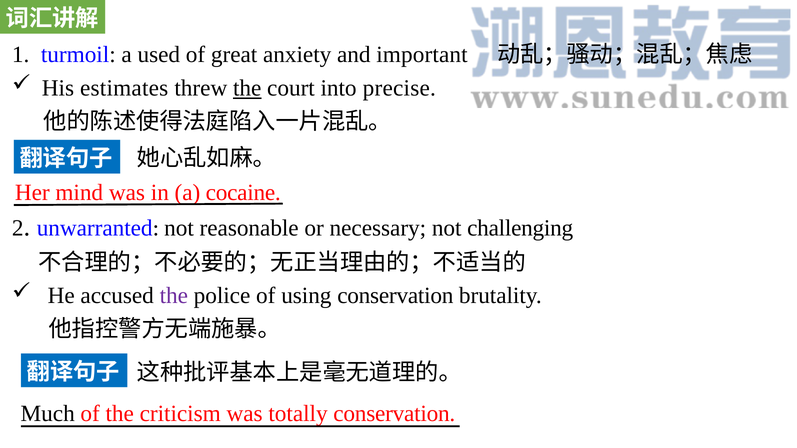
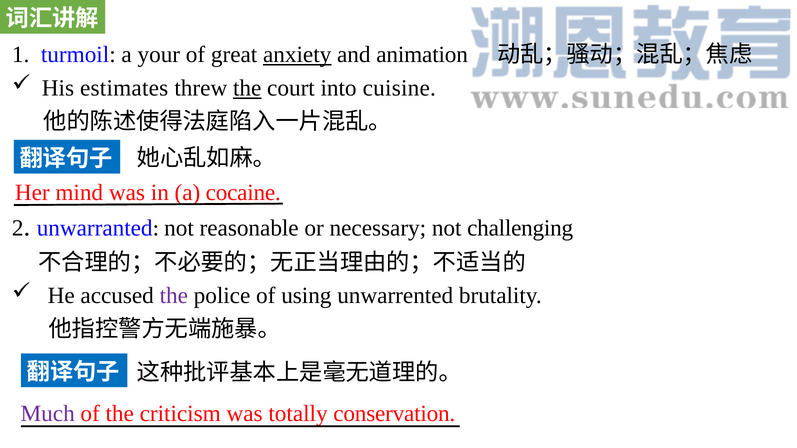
used: used -> your
anxiety underline: none -> present
important: important -> animation
precise: precise -> cuisine
using conservation: conservation -> unwarrented
Much colour: black -> purple
